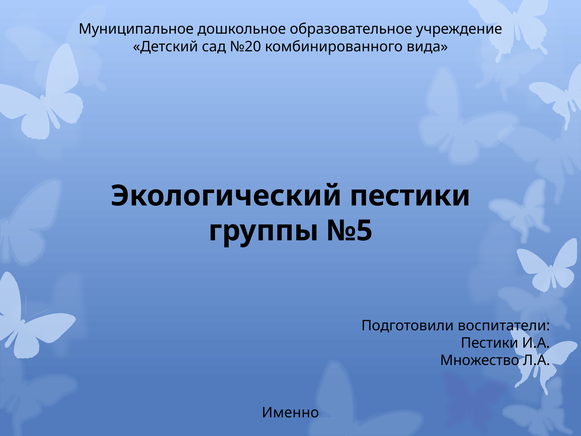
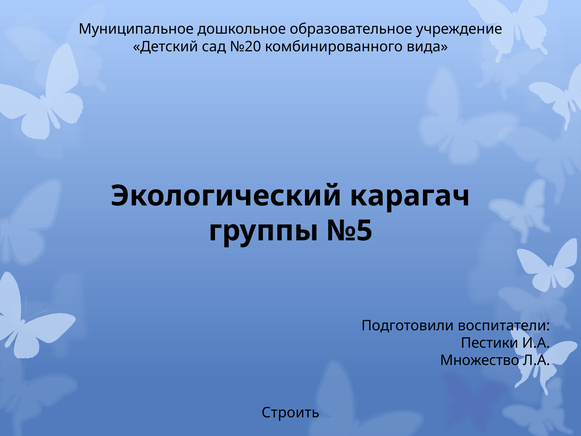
Экологический пестики: пестики -> карагач
Именно: Именно -> Строить
